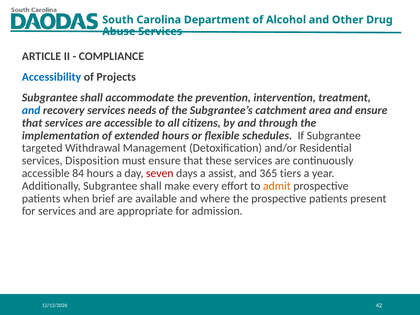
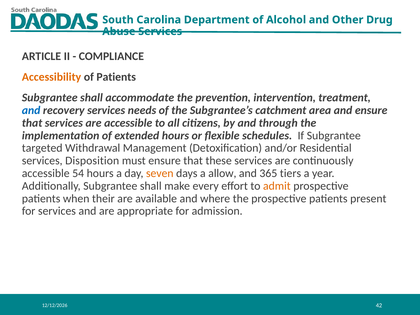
Accessibility colour: blue -> orange
of Projects: Projects -> Patients
84: 84 -> 54
seven colour: red -> orange
assist: assist -> allow
brief: brief -> their
